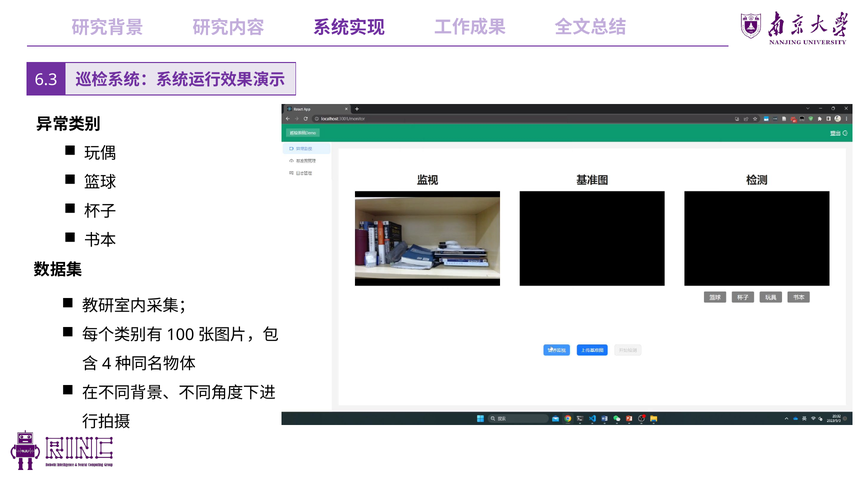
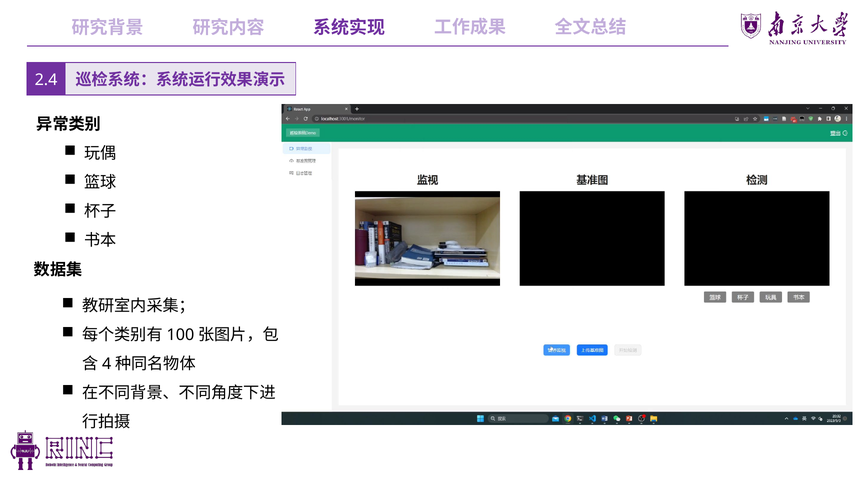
6.3: 6.3 -> 2.4
